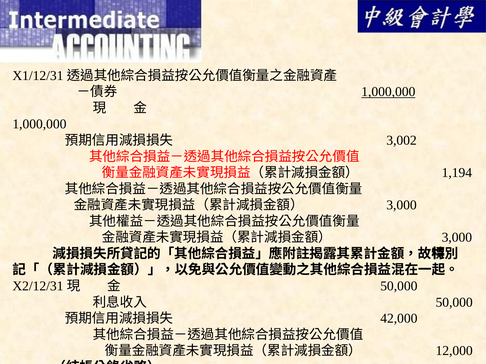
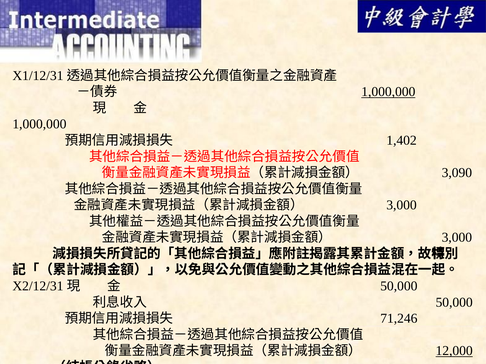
3,002: 3,002 -> 1,402
1,194: 1,194 -> 3,090
42,000: 42,000 -> 71,246
12,000 underline: none -> present
